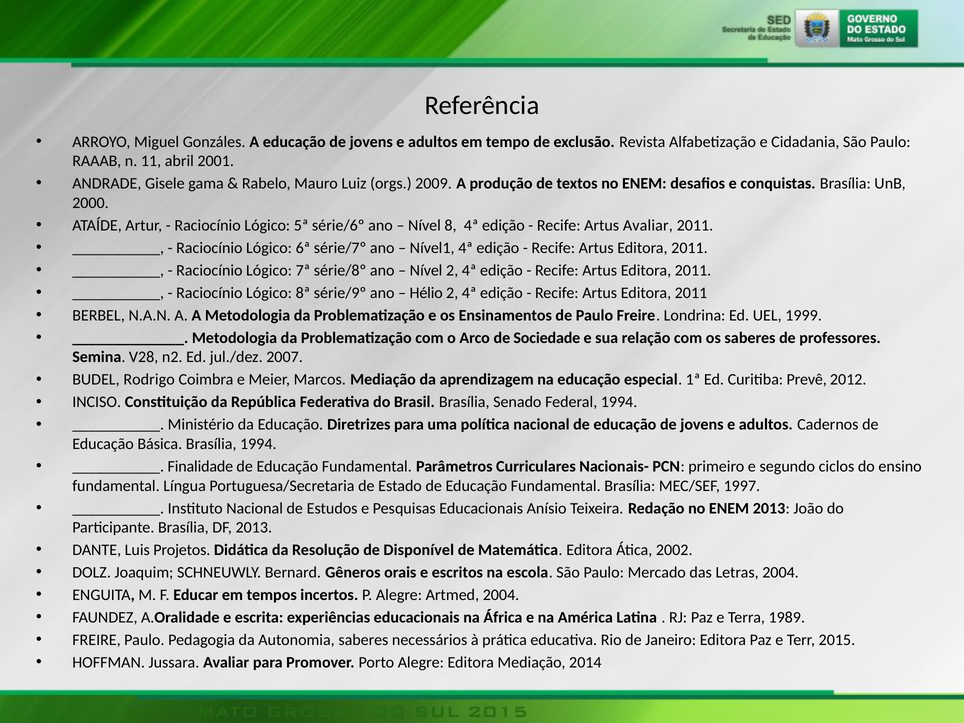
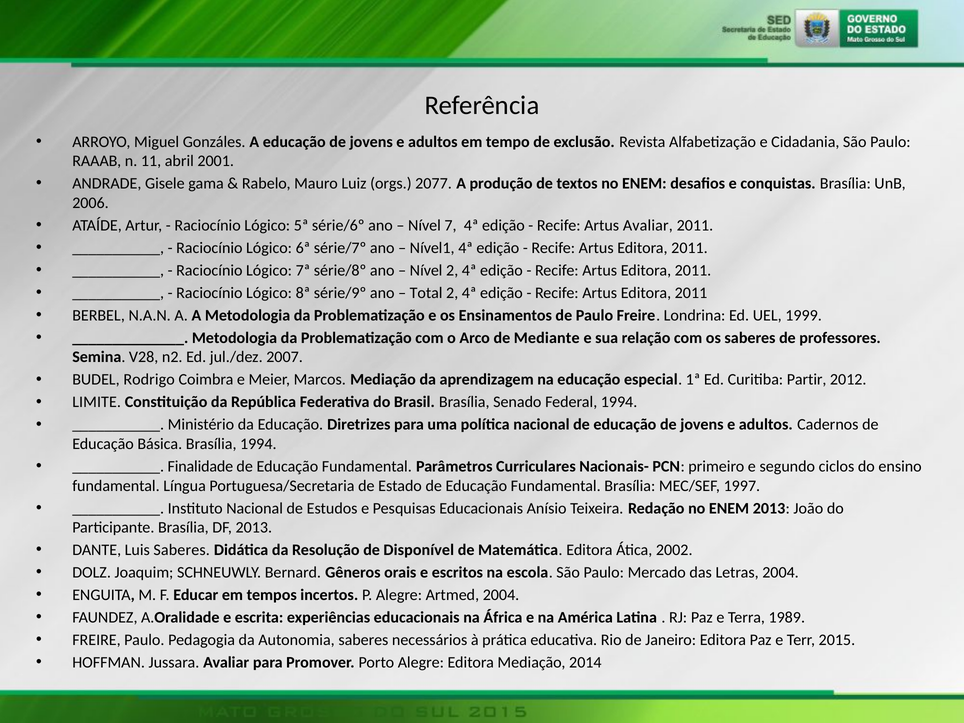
2009: 2009 -> 2077
2000: 2000 -> 2006
8: 8 -> 7
Hélio: Hélio -> Total
Sociedade: Sociedade -> Mediante
Prevê: Prevê -> Partir
INCISO: INCISO -> LIMITE
Luis Projetos: Projetos -> Saberes
